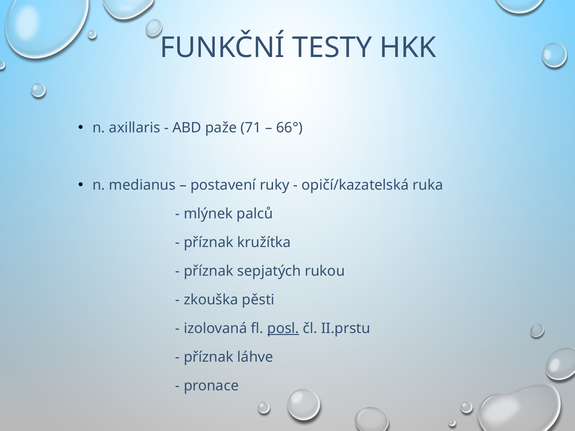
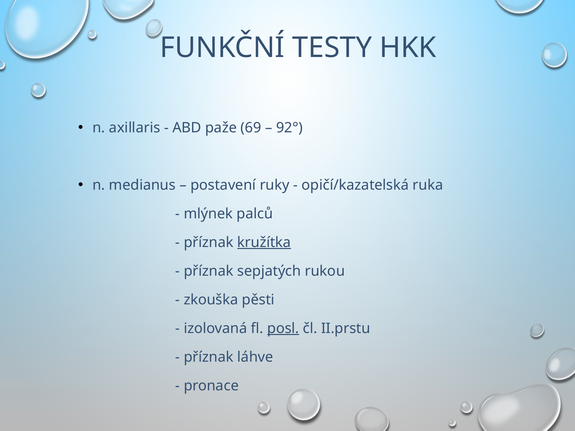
71: 71 -> 69
66°: 66° -> 92°
kružítka underline: none -> present
